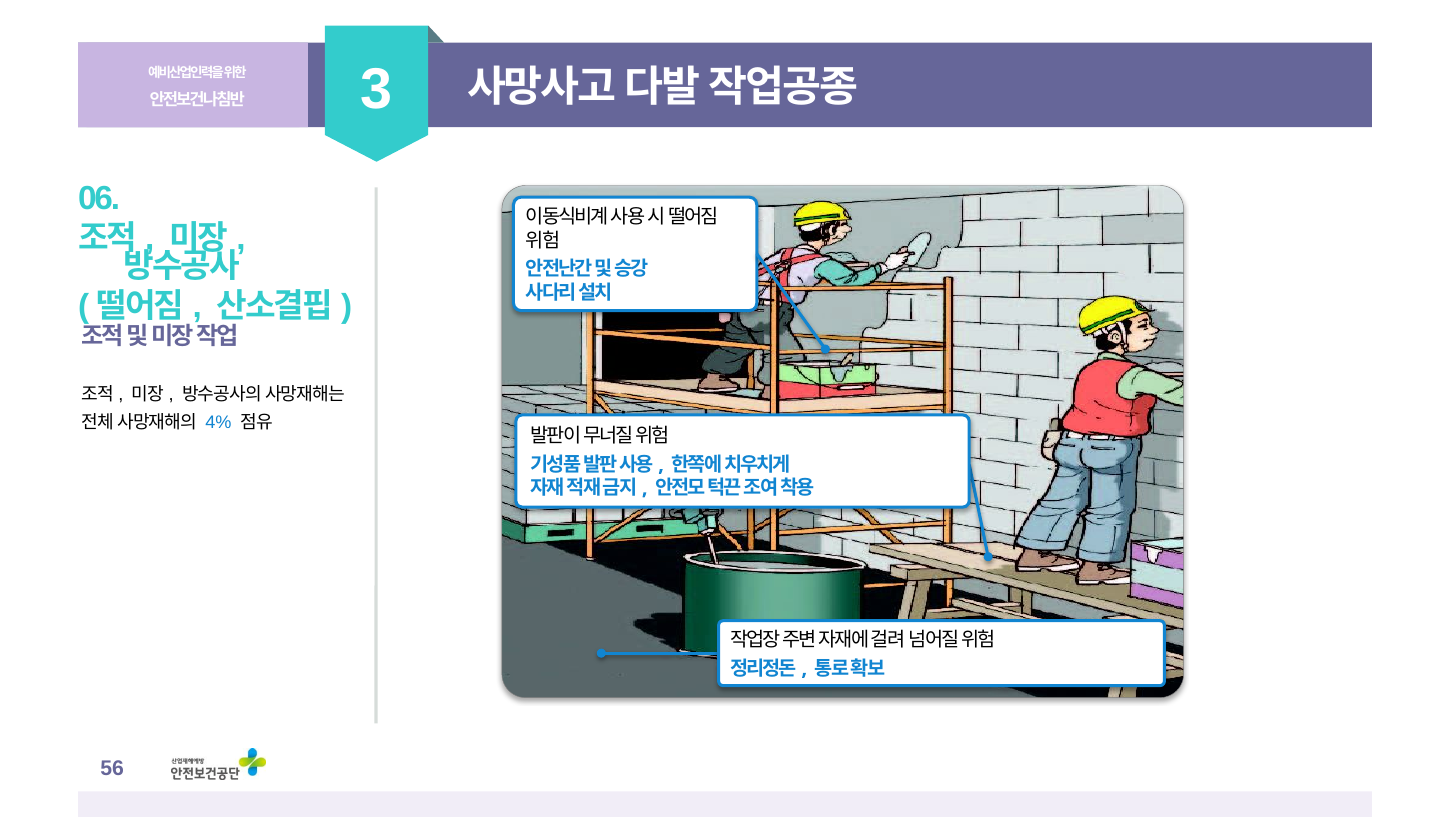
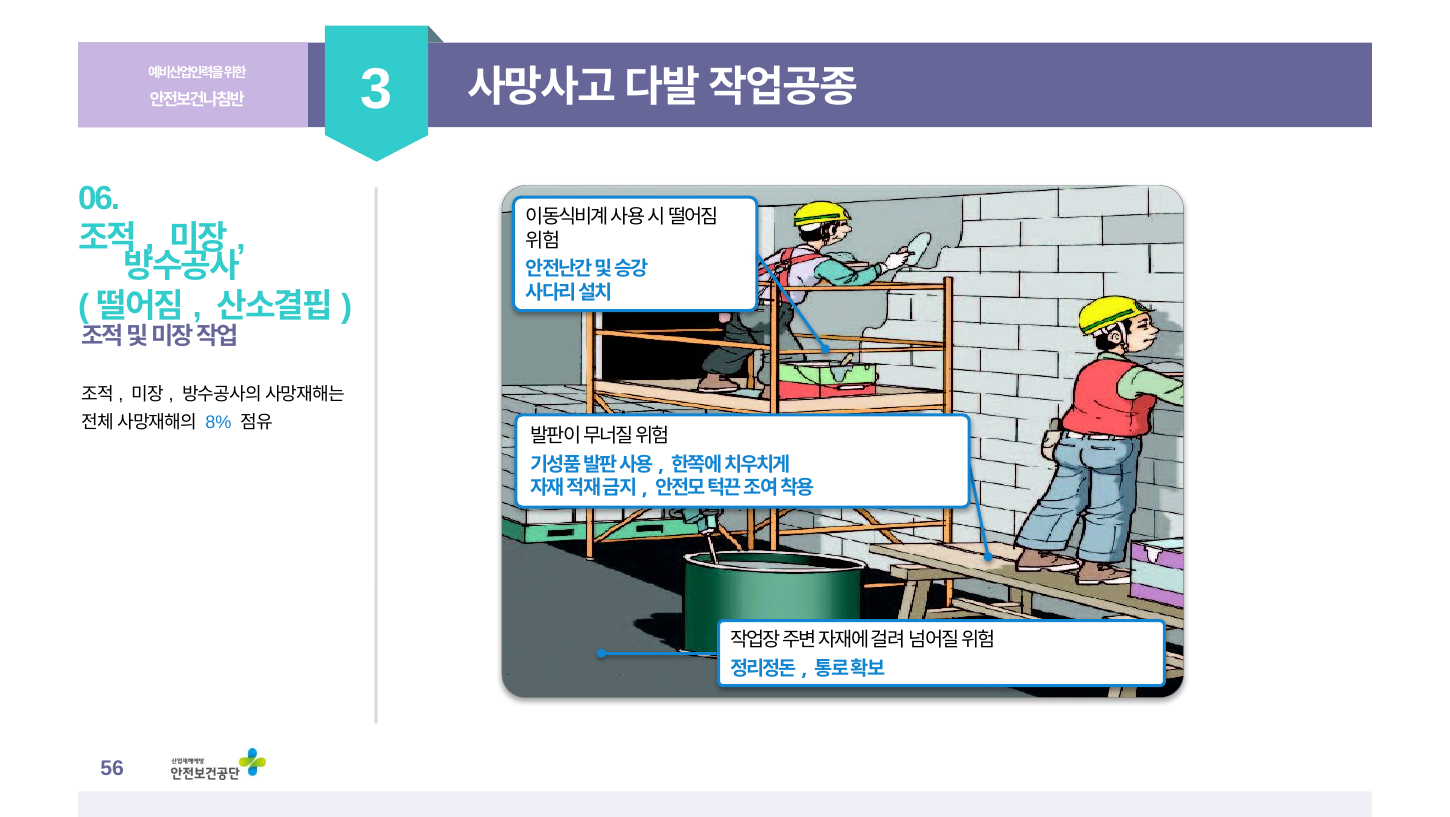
4%: 4% -> 8%
